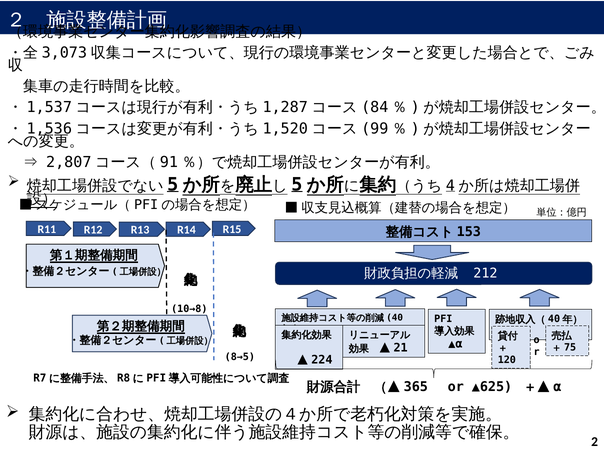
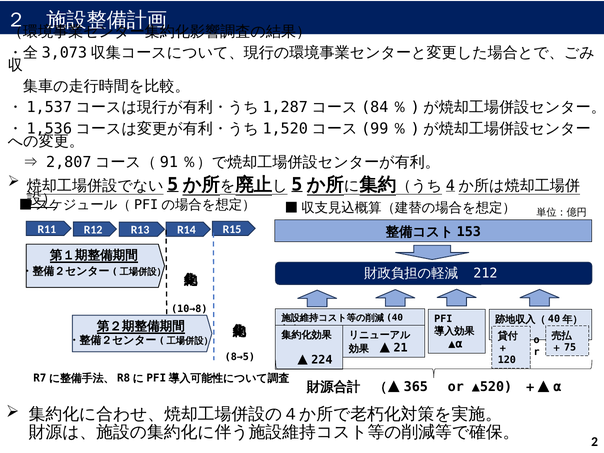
▲625: ▲625 -> ▲520
